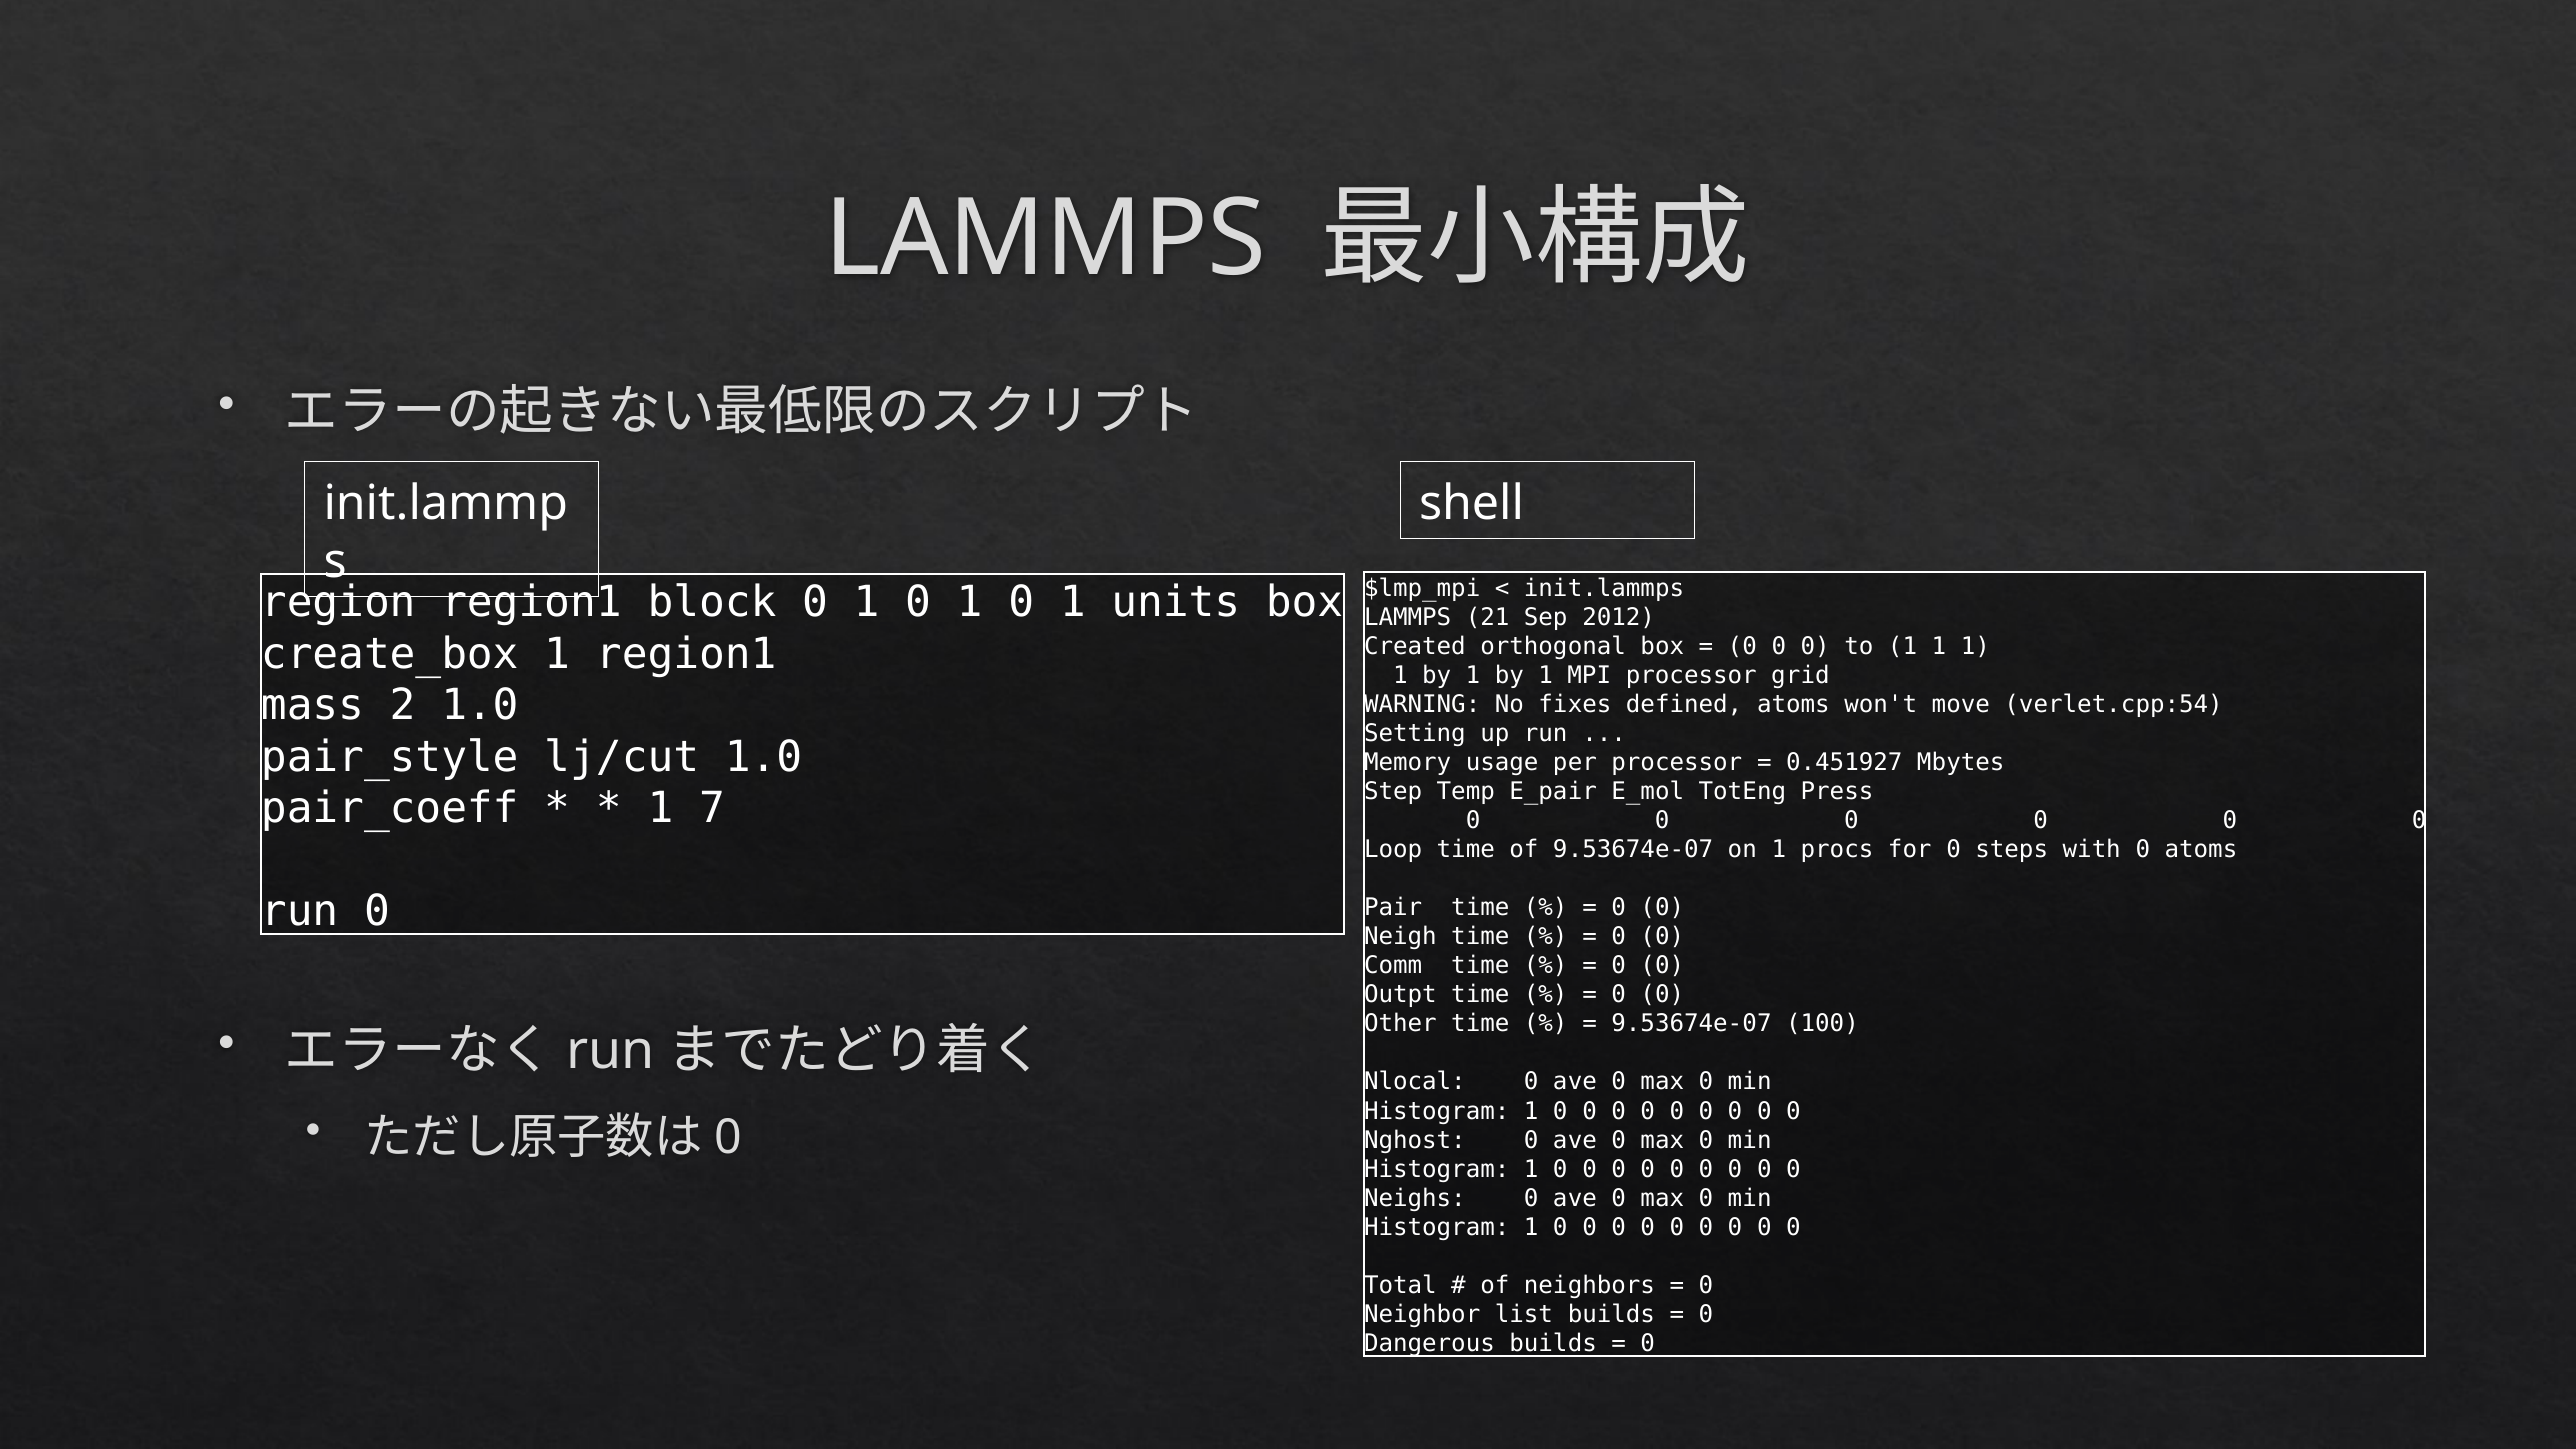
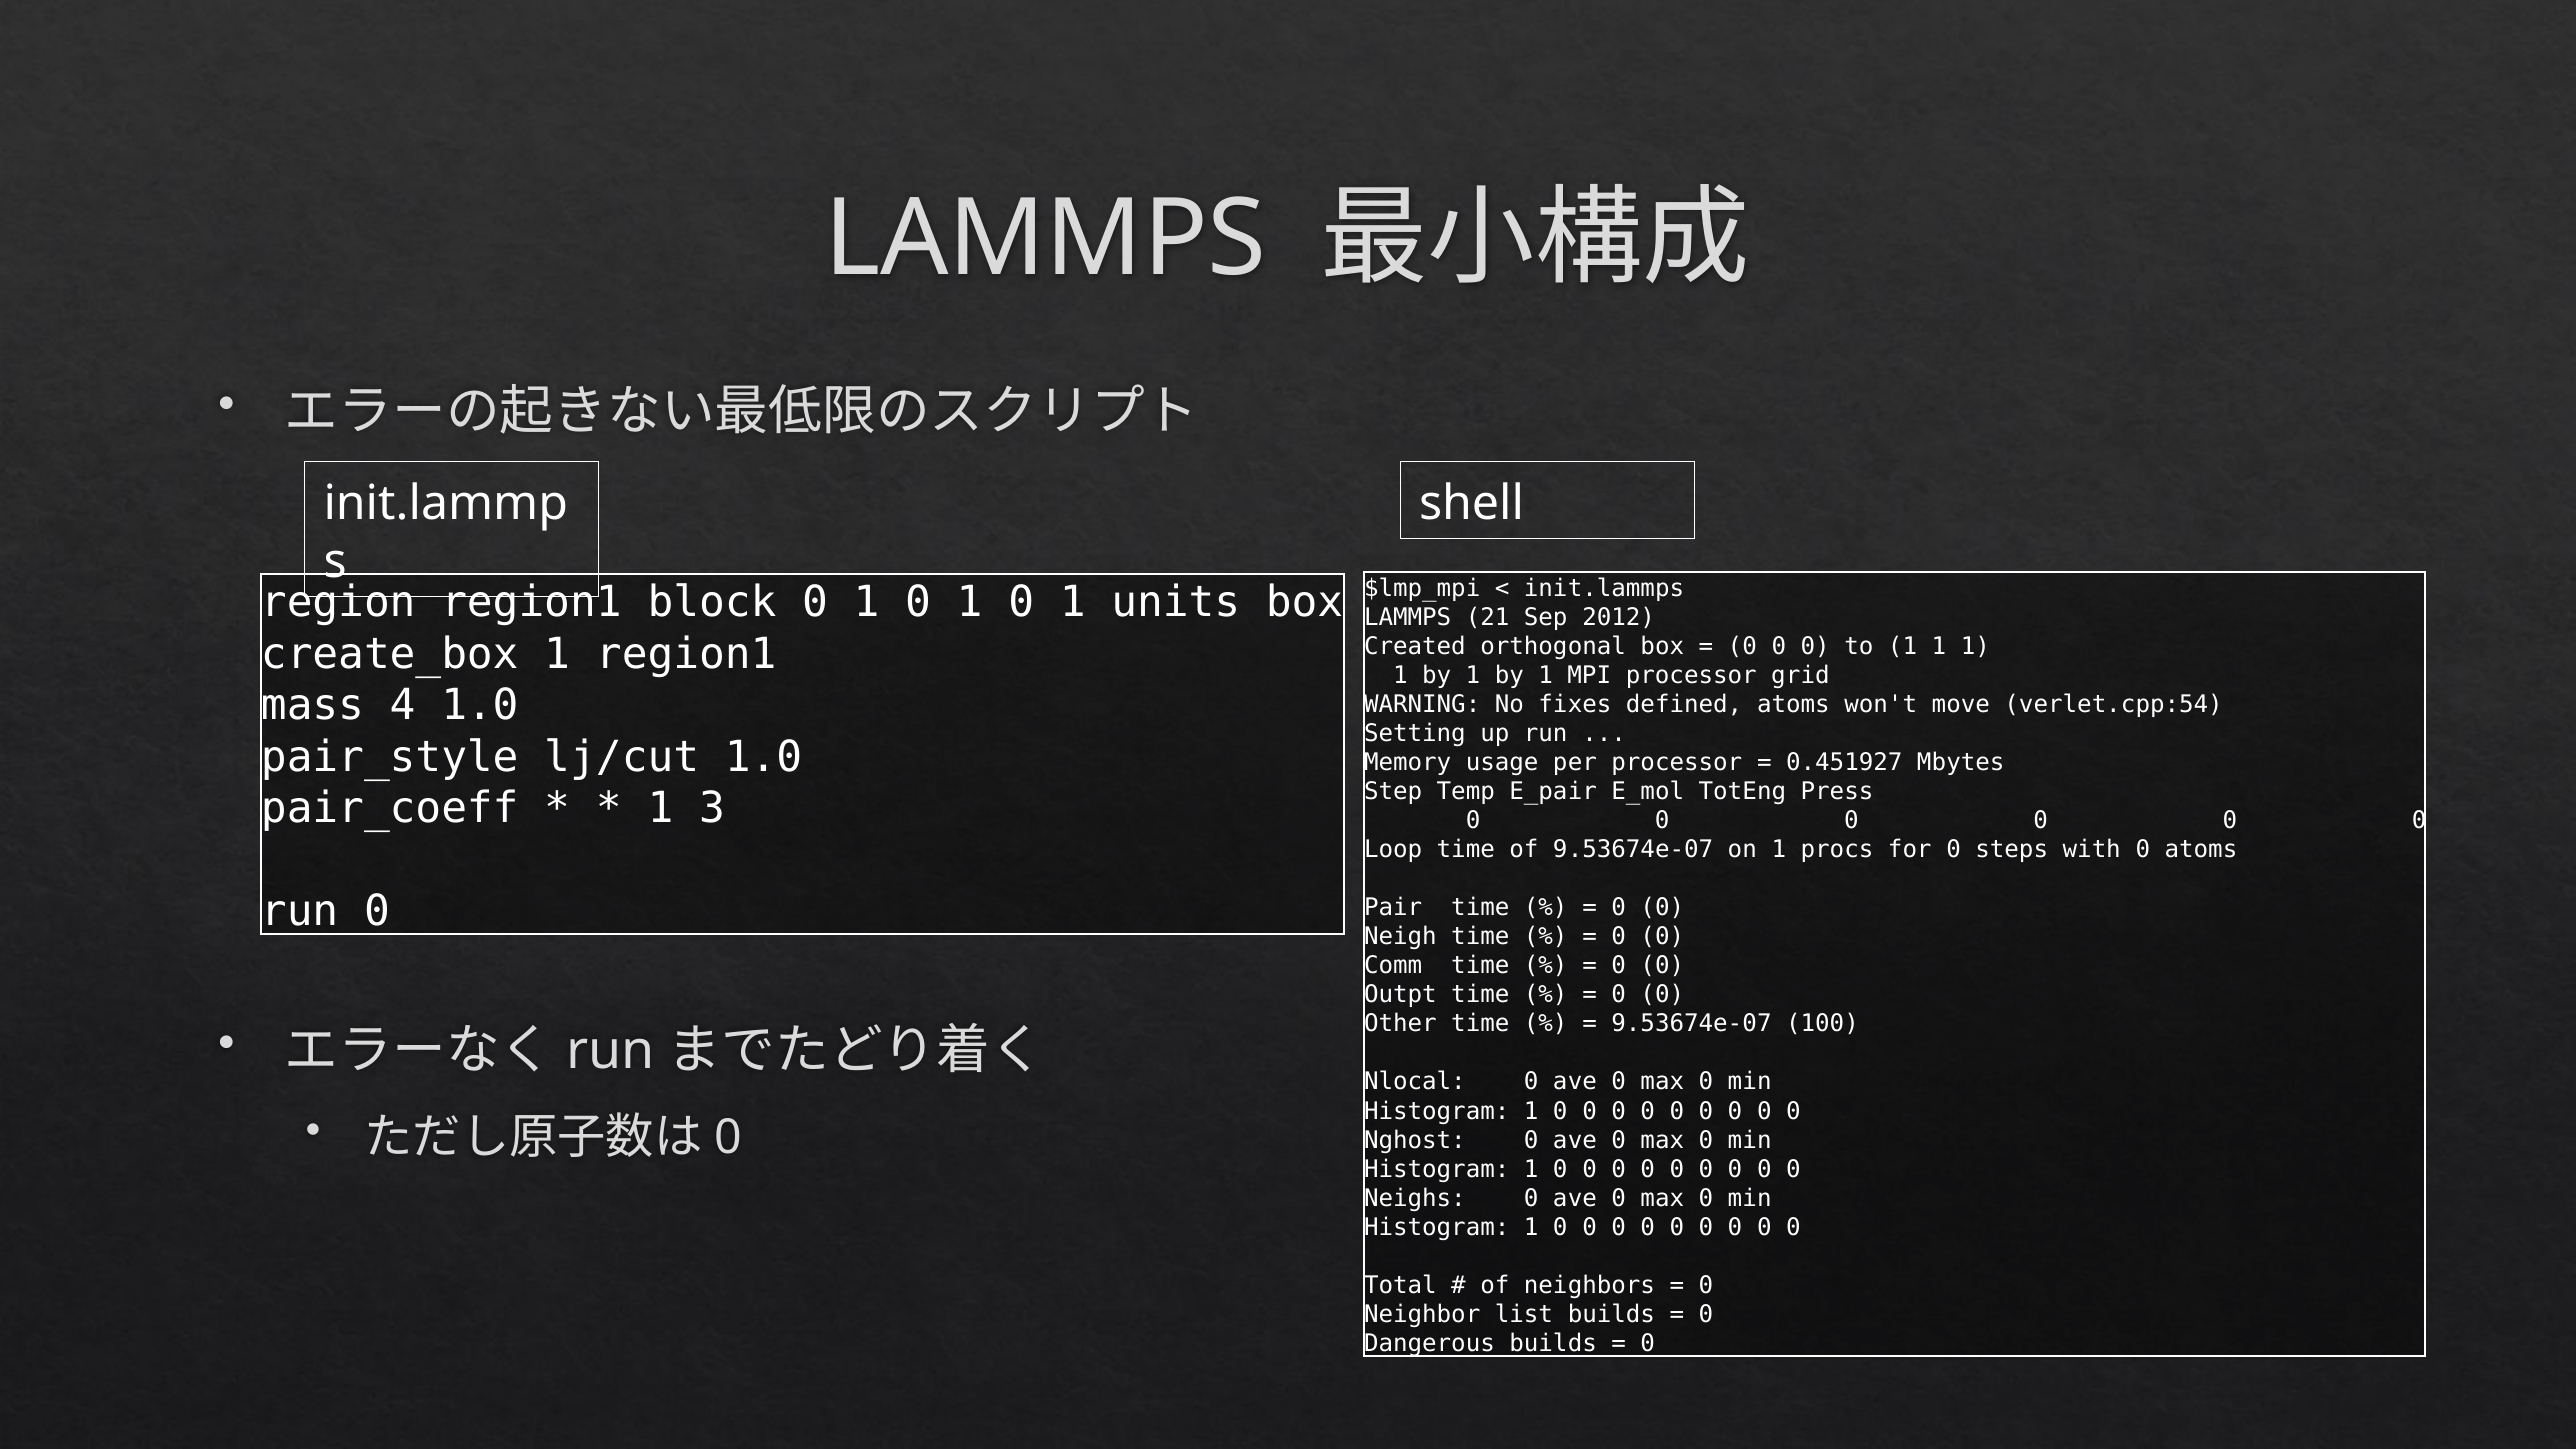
2: 2 -> 4
7: 7 -> 3
